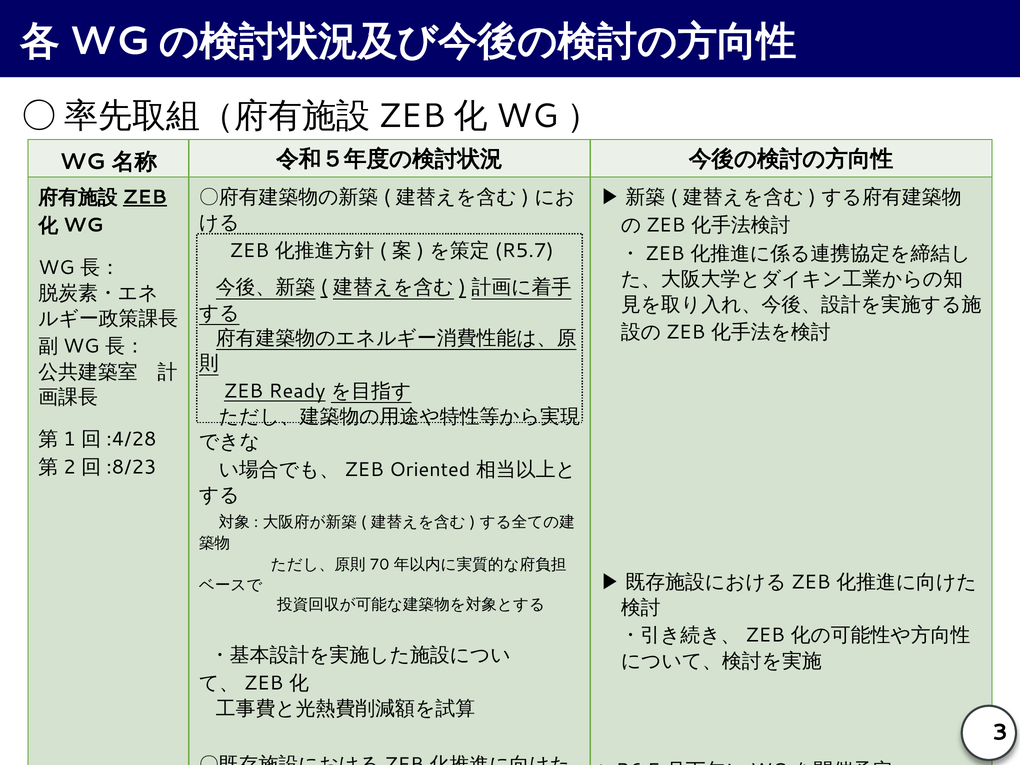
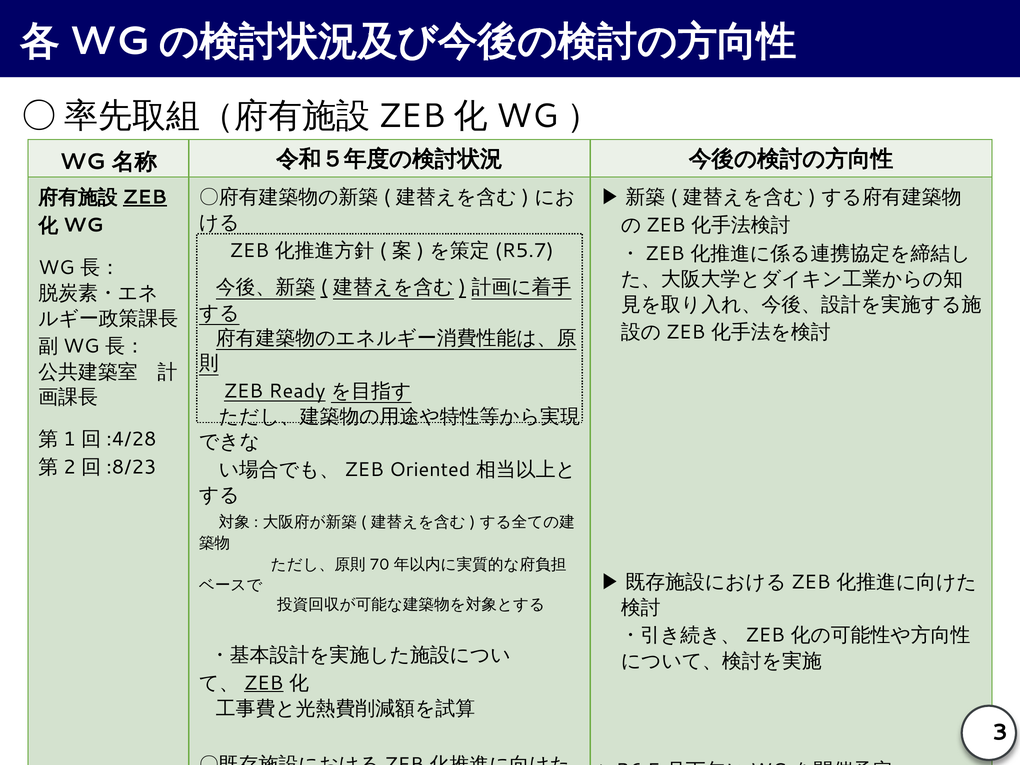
ZEB at (264, 683) underline: none -> present
